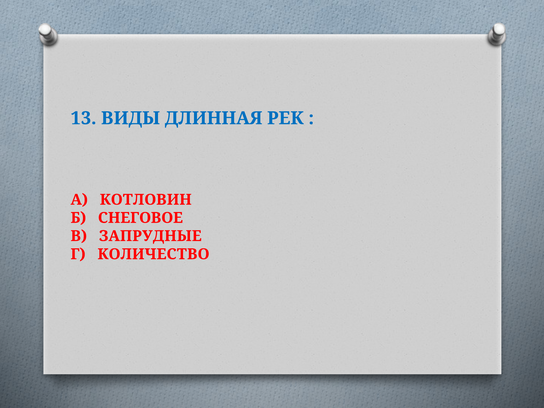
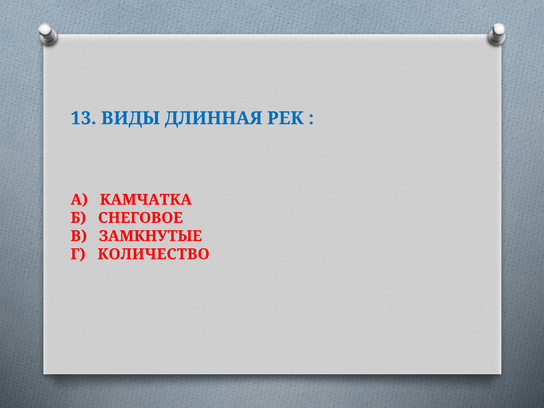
КОТЛОВИН: КОТЛОВИН -> КАМЧАТКА
ЗАПРУДНЫЕ: ЗАПРУДНЫЕ -> ЗАМКНУТЫЕ
